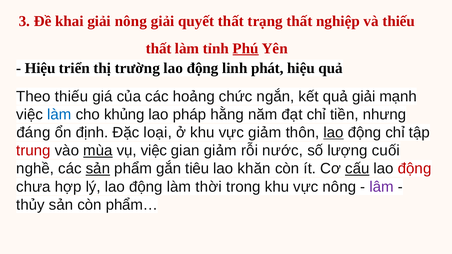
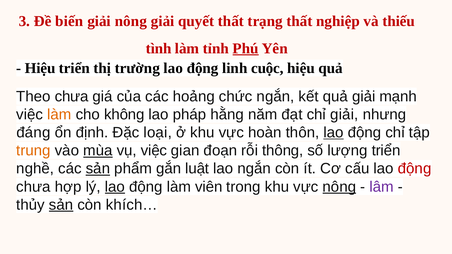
khai: khai -> biến
thất at (159, 48): thất -> tình
phát: phát -> cuộc
Theo thiếu: thiếu -> chưa
làm at (59, 115) colour: blue -> orange
khủng: khủng -> không
chỉ tiền: tiền -> giải
vực giảm: giảm -> hoàn
trung colour: red -> orange
gian giảm: giảm -> đoạn
nước: nước -> thông
lượng cuối: cuối -> triển
tiêu: tiêu -> luật
lao khăn: khăn -> ngắn
cấu underline: present -> none
lao at (115, 187) underline: none -> present
thời: thời -> viên
nông at (339, 187) underline: none -> present
sản at (61, 205) underline: none -> present
phẩm…: phẩm… -> khích…
